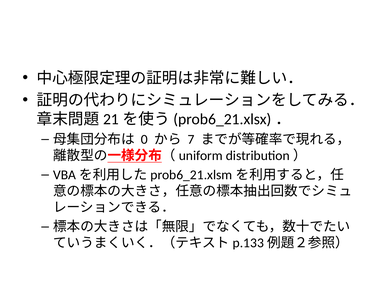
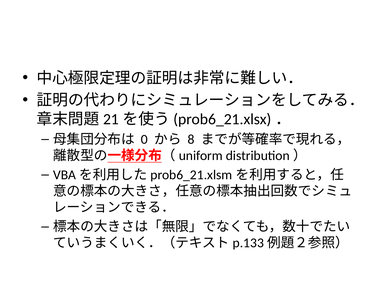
7: 7 -> 8
